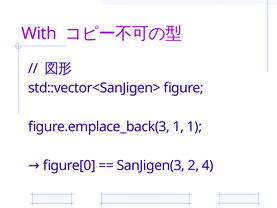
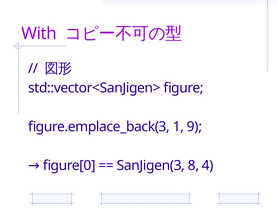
1 1: 1 -> 9
2: 2 -> 8
